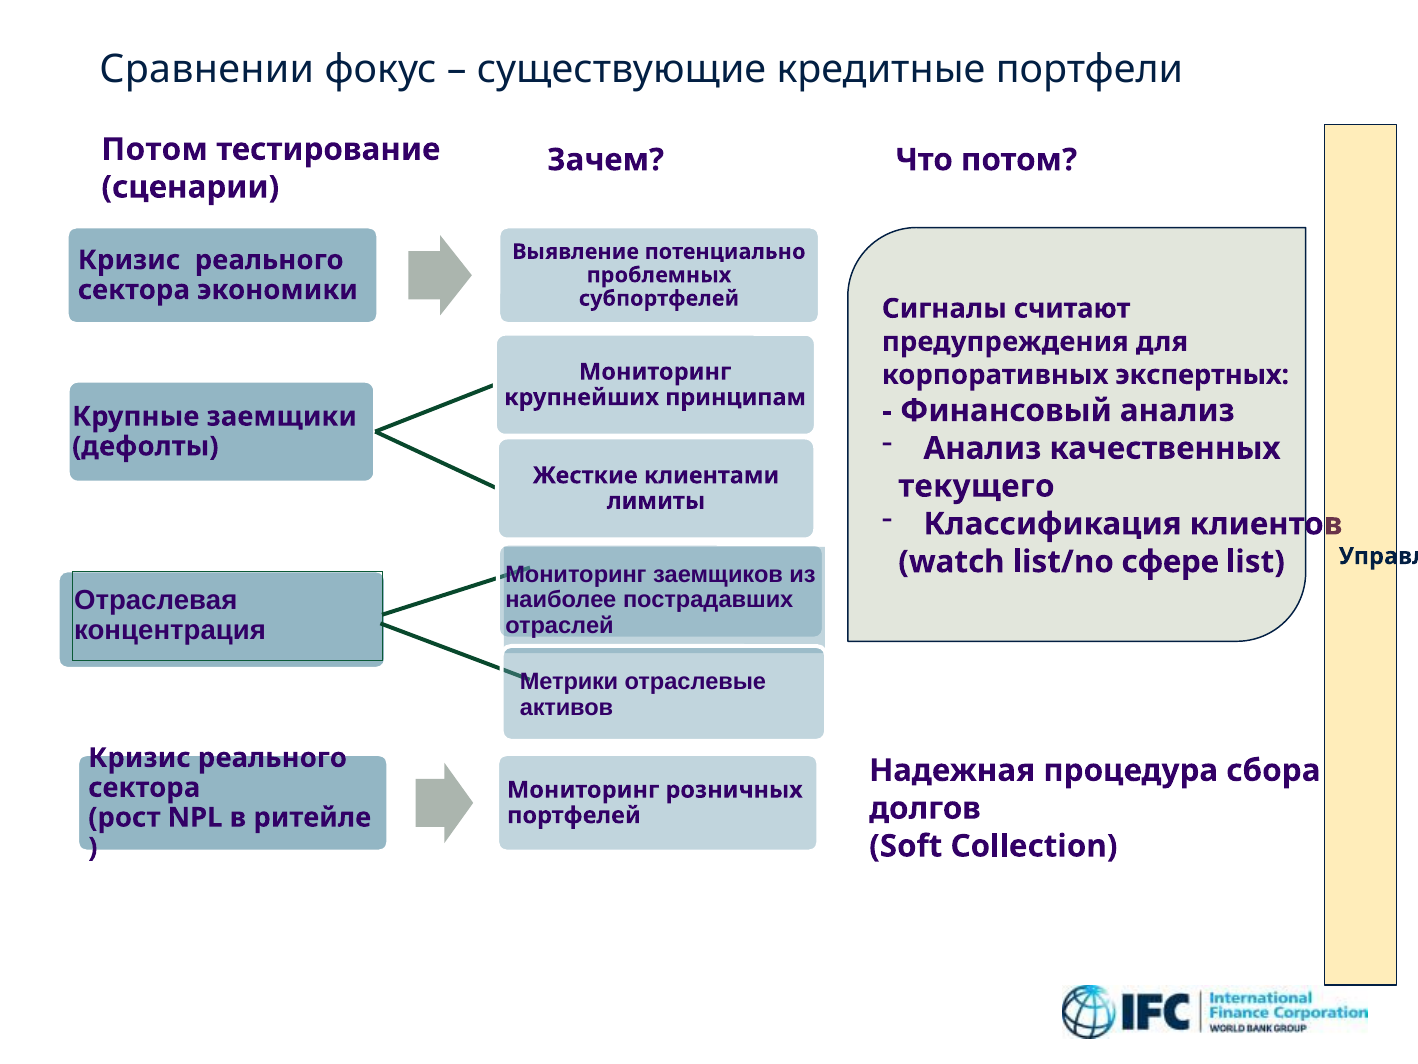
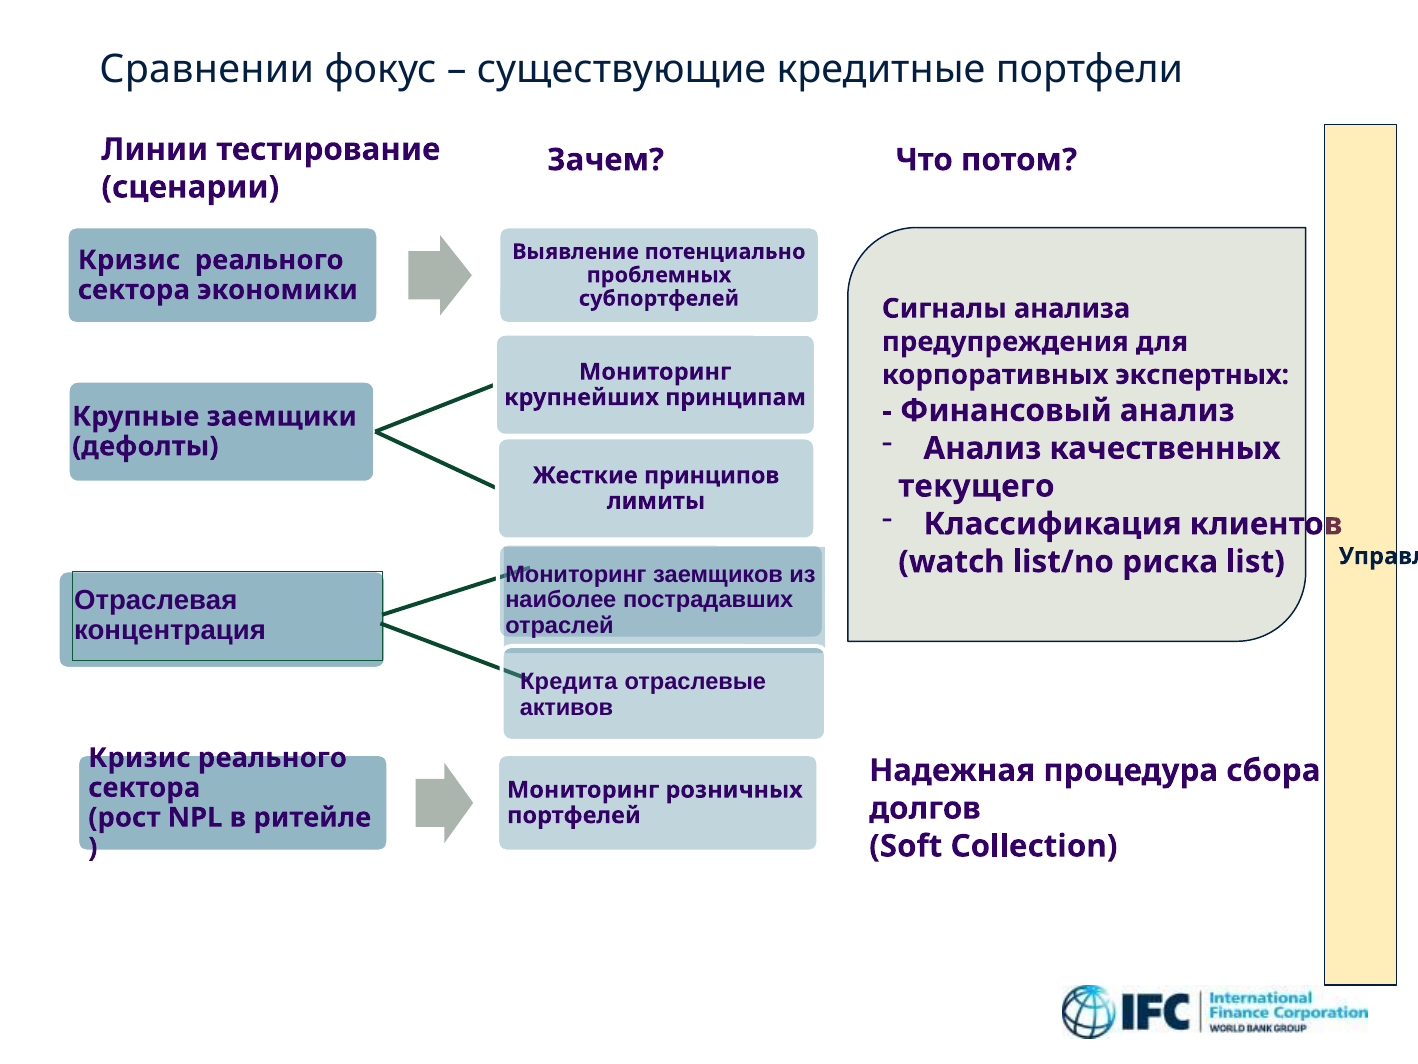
Потом at (155, 149): Потом -> Линии
считают: считают -> анализа
клиентами: клиентами -> принципов
сфере: сфере -> риска
Метрики: Метрики -> Кредита
